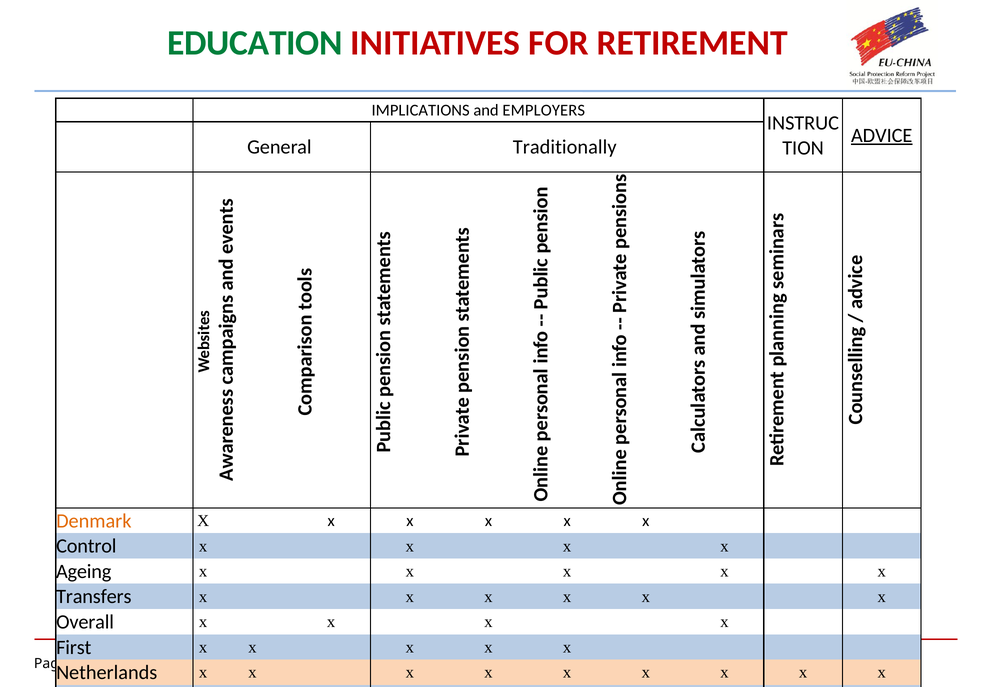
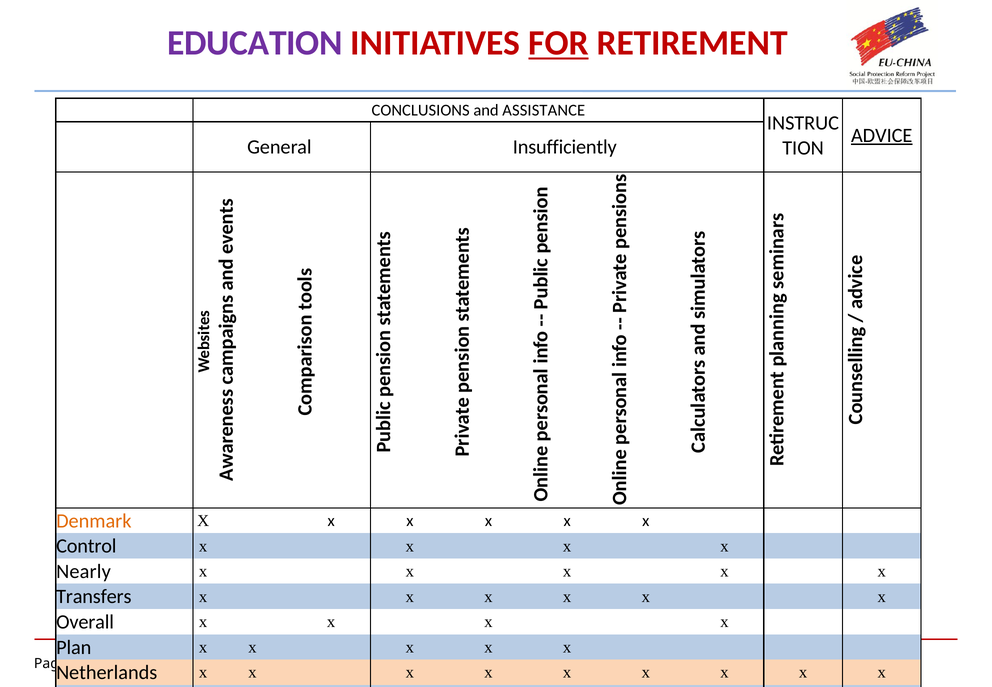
EDUCATION colour: green -> purple
FOR underline: none -> present
IMPLICATIONS: IMPLICATIONS -> CONCLUSIONS
EMPLOYERS: EMPLOYERS -> ASSISTANCE
Traditionally: Traditionally -> Insufficiently
Ageing: Ageing -> Nearly
First: First -> Plan
